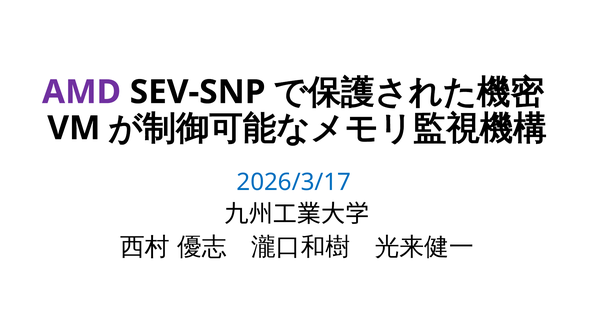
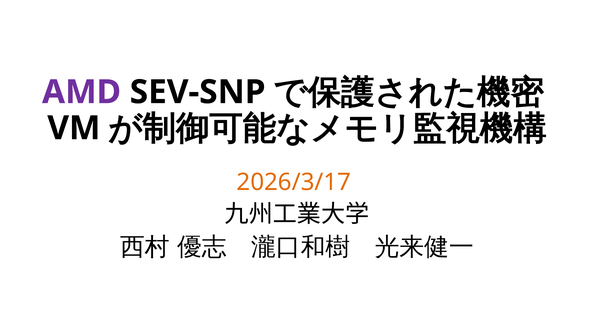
2026/3/17 colour: blue -> orange
